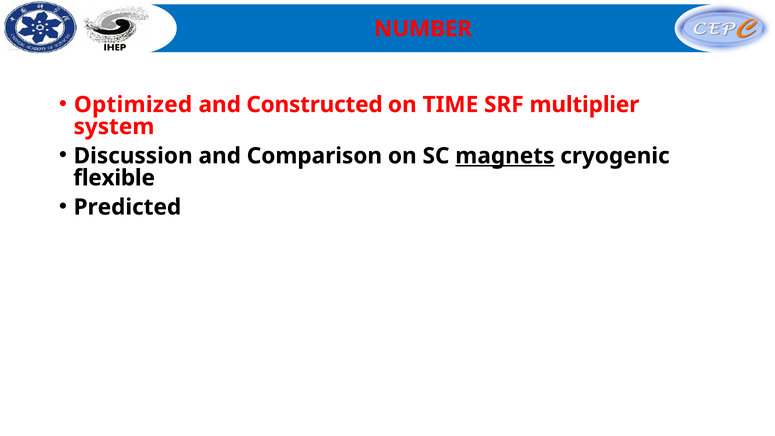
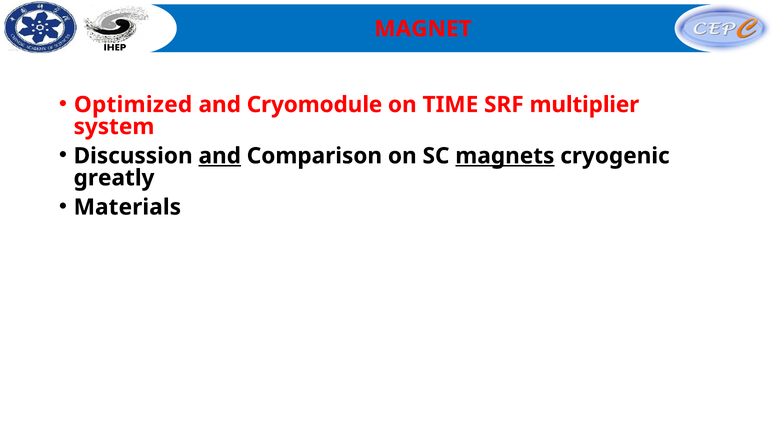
NUMBER: NUMBER -> MAGNET
Constructed: Constructed -> Cryomodule
and at (220, 156) underline: none -> present
flexible: flexible -> greatly
Predicted: Predicted -> Materials
